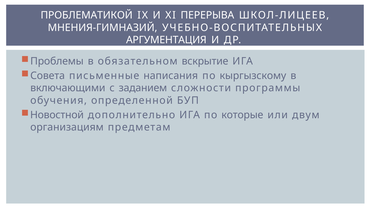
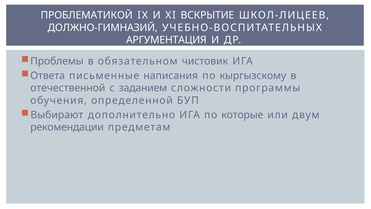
ПЕРЕРЫВА: ПЕРЕРЫВА -> ВСКРЫТИЕ
МНЕНИЯ-ГИМНАЗИЙ: МНЕНИЯ-ГИМНАЗИЙ -> ДОЛЖНО-ГИМНАЗИЙ
вскрытие: вскрытие -> чистовик
Совета: Совета -> Ответа
включающими: включающими -> отечественной
Новостной: Новостной -> Выбирают
организациям: организациям -> рекомендации
